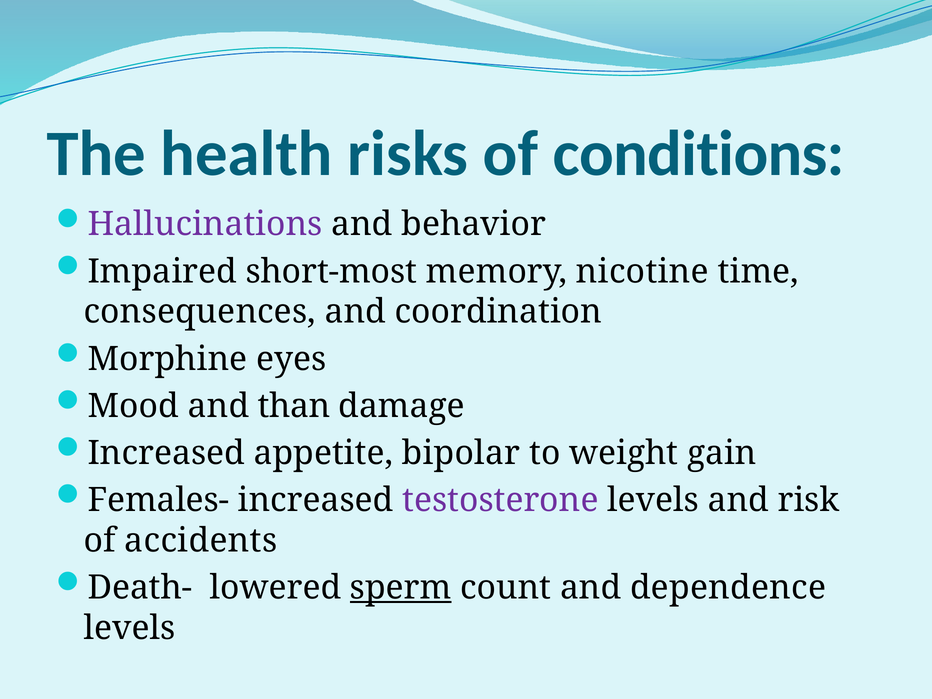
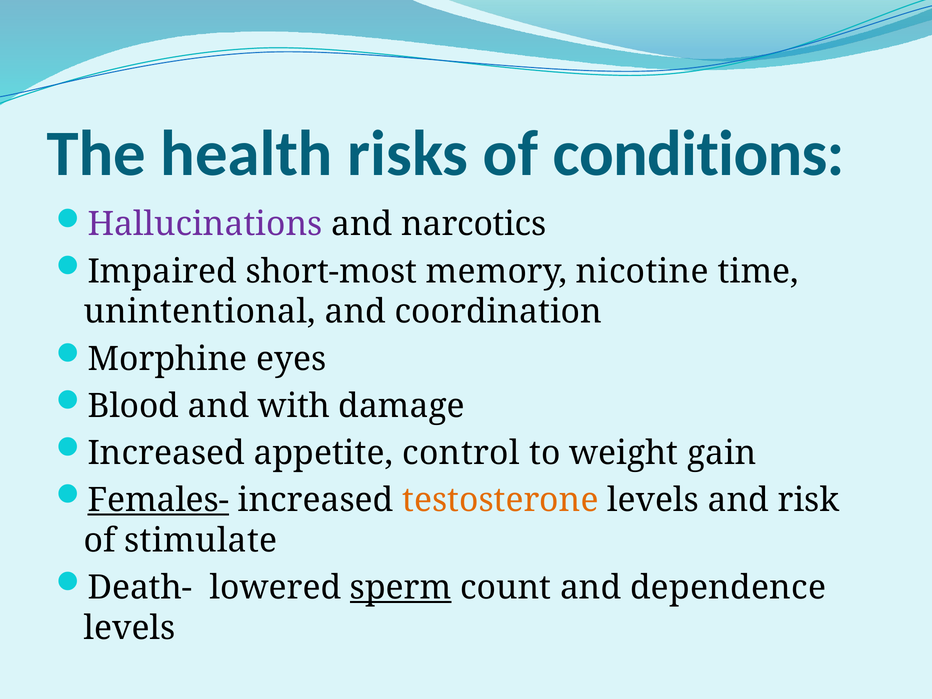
behavior: behavior -> narcotics
consequences: consequences -> unintentional
Mood: Mood -> Blood
than: than -> with
bipolar: bipolar -> control
Females- underline: none -> present
testosterone colour: purple -> orange
accidents: accidents -> stimulate
